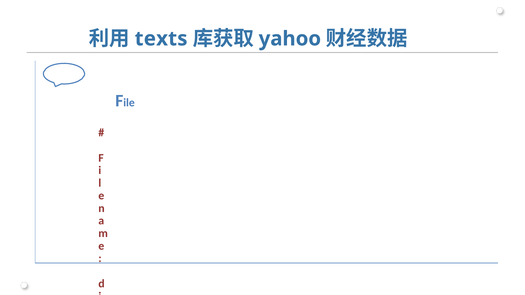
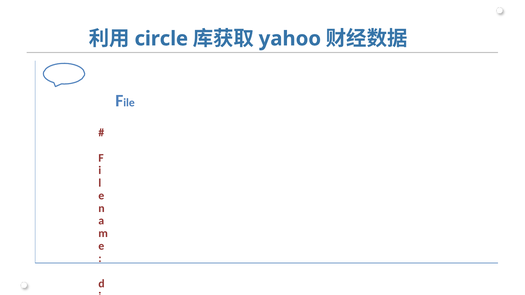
texts: texts -> circle
